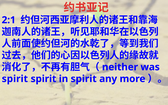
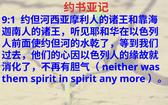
2:1: 2:1 -> 9:1
spirit at (15, 79): spirit -> them
